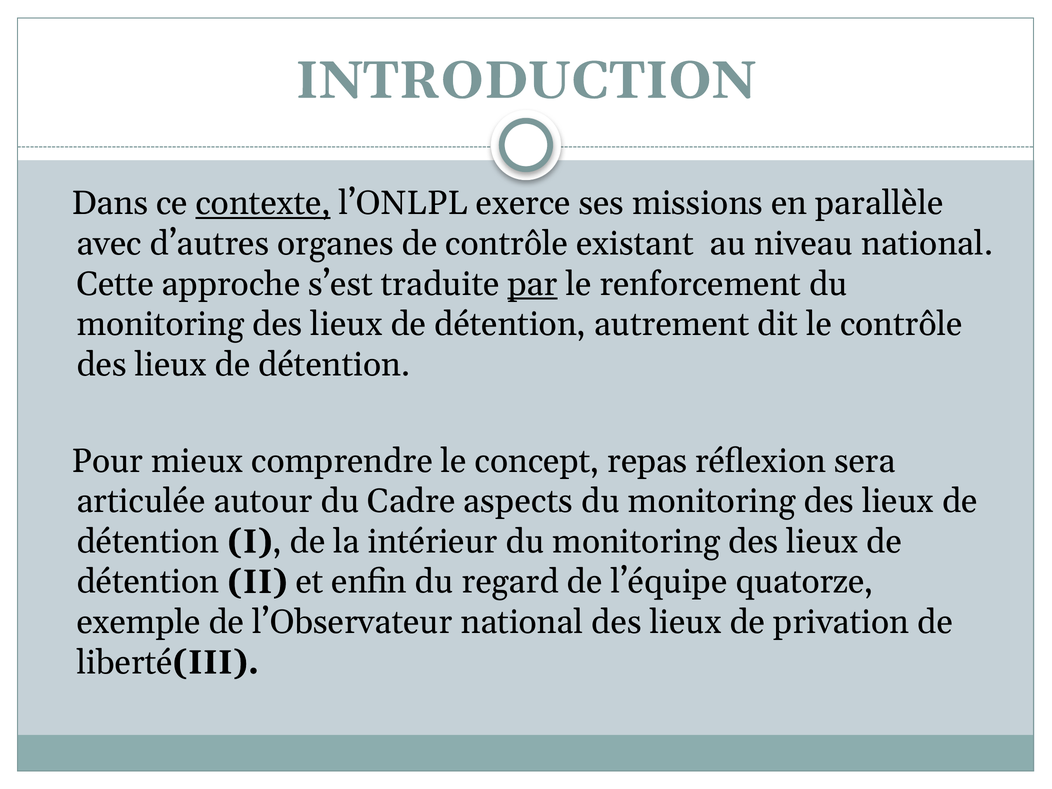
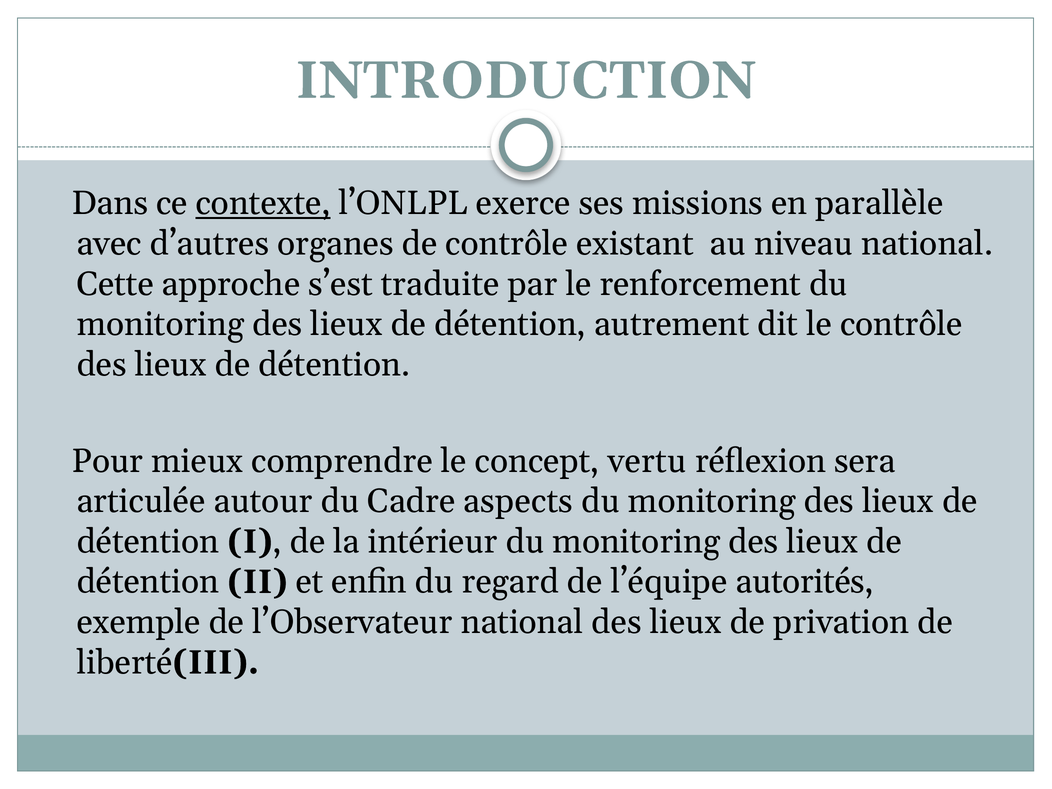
par underline: present -> none
repas: repas -> vertu
quatorze: quatorze -> autorités
